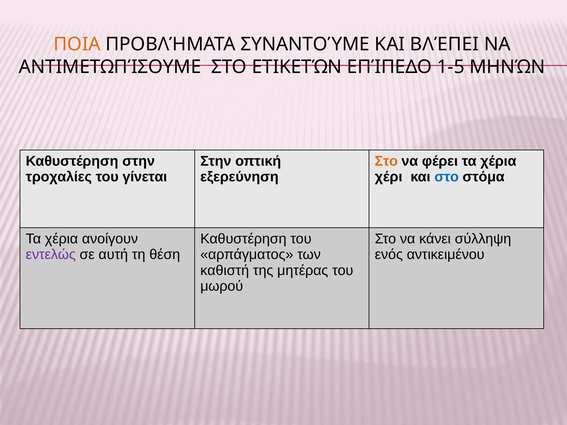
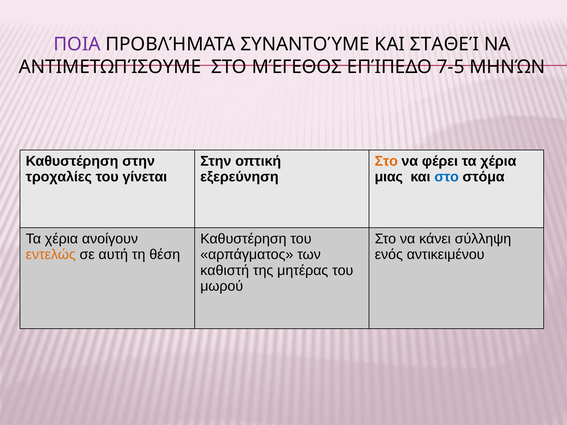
ΠΟΙΑ colour: orange -> purple
ΒΛΈΠΕΙ: ΒΛΈΠΕΙ -> ΣΤΑΘΕΊ
ΕΤΙΚΕΤΏΝ: ΕΤΙΚΕΤΏΝ -> ΜΈΓΕΘΟΣ
1-5: 1-5 -> 7-5
χέρι: χέρι -> μιας
εντελώς colour: purple -> orange
